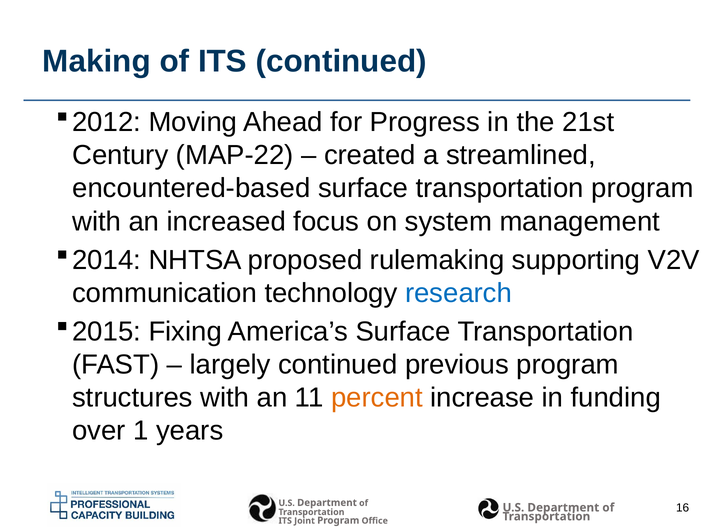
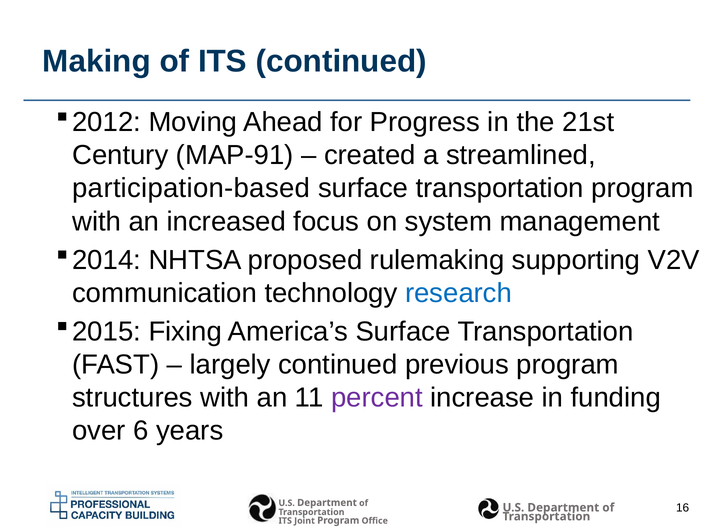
MAP-22: MAP-22 -> MAP-91
encountered-based: encountered-based -> participation-based
percent colour: orange -> purple
1: 1 -> 6
